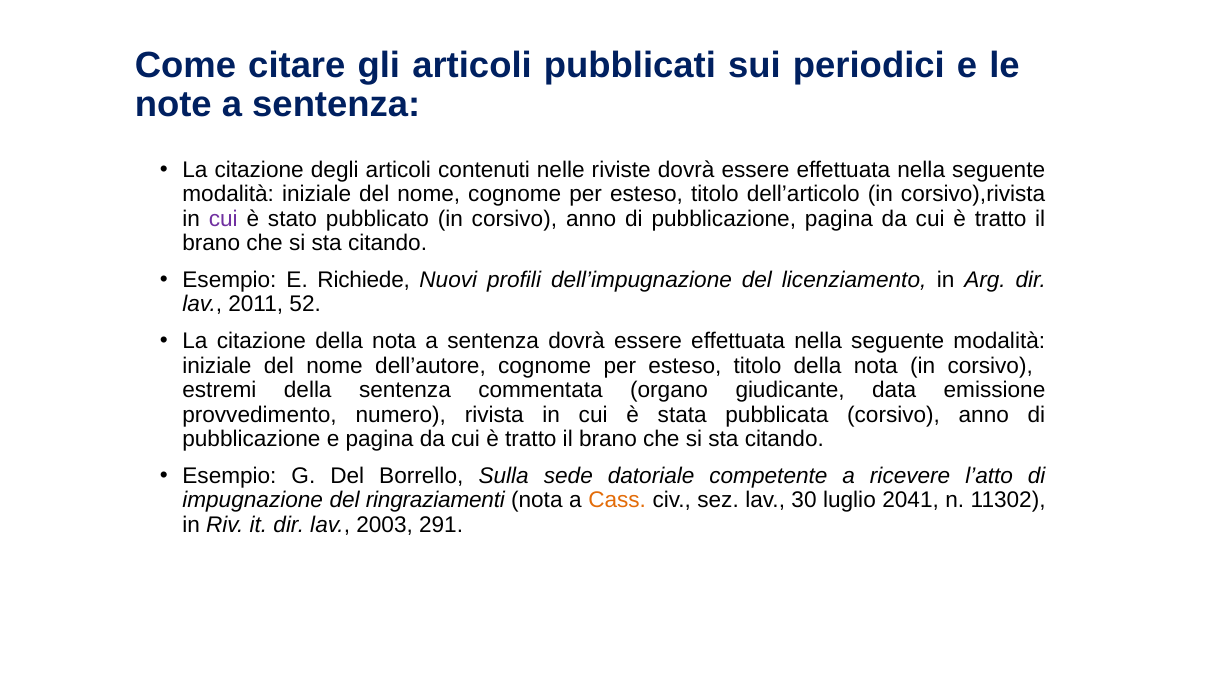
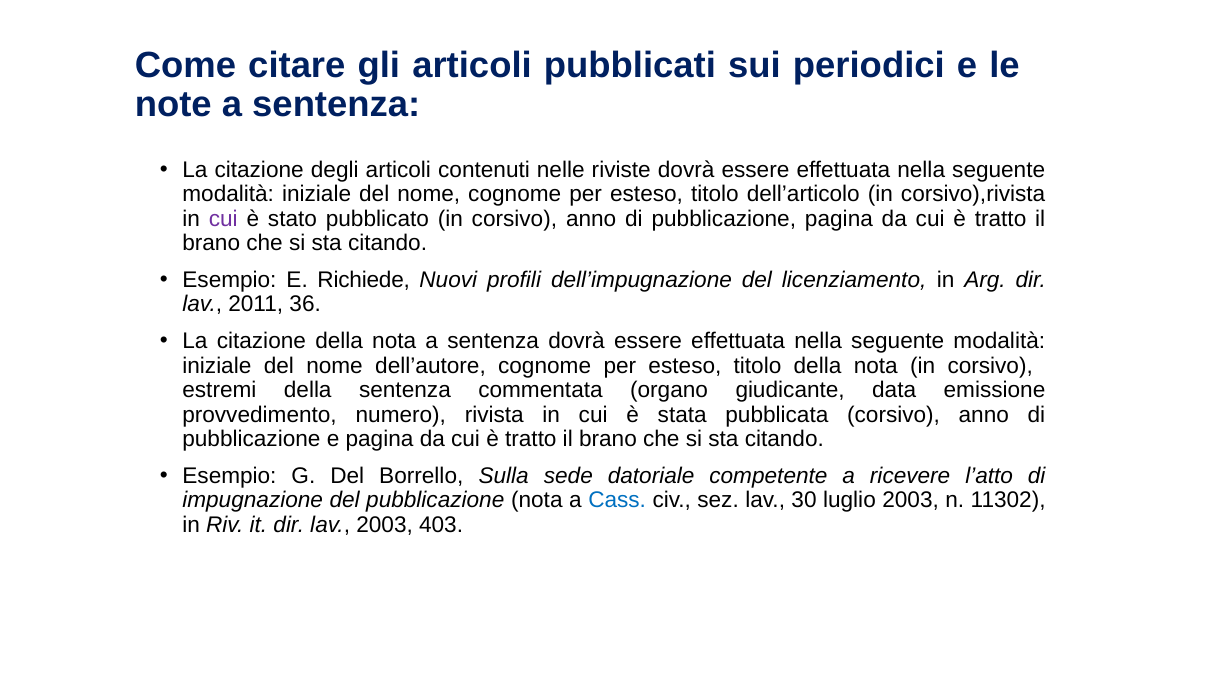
52: 52 -> 36
del ringraziamenti: ringraziamenti -> pubblicazione
Cass colour: orange -> blue
luglio 2041: 2041 -> 2003
291: 291 -> 403
